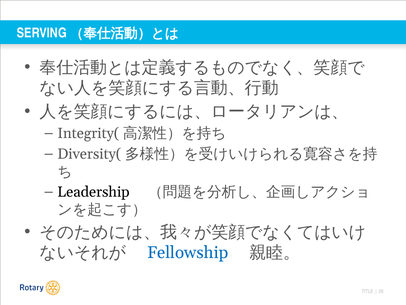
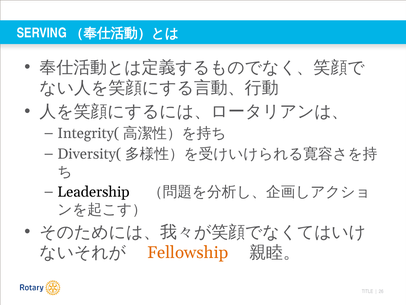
Fellowship colour: blue -> orange
